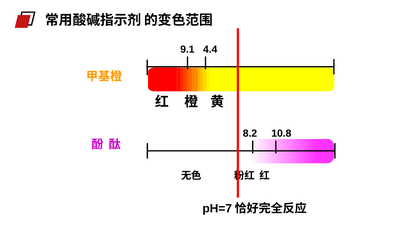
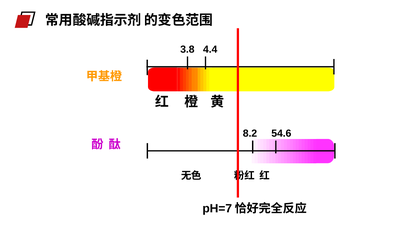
9.1: 9.1 -> 3.8
10.8: 10.8 -> 54.6
